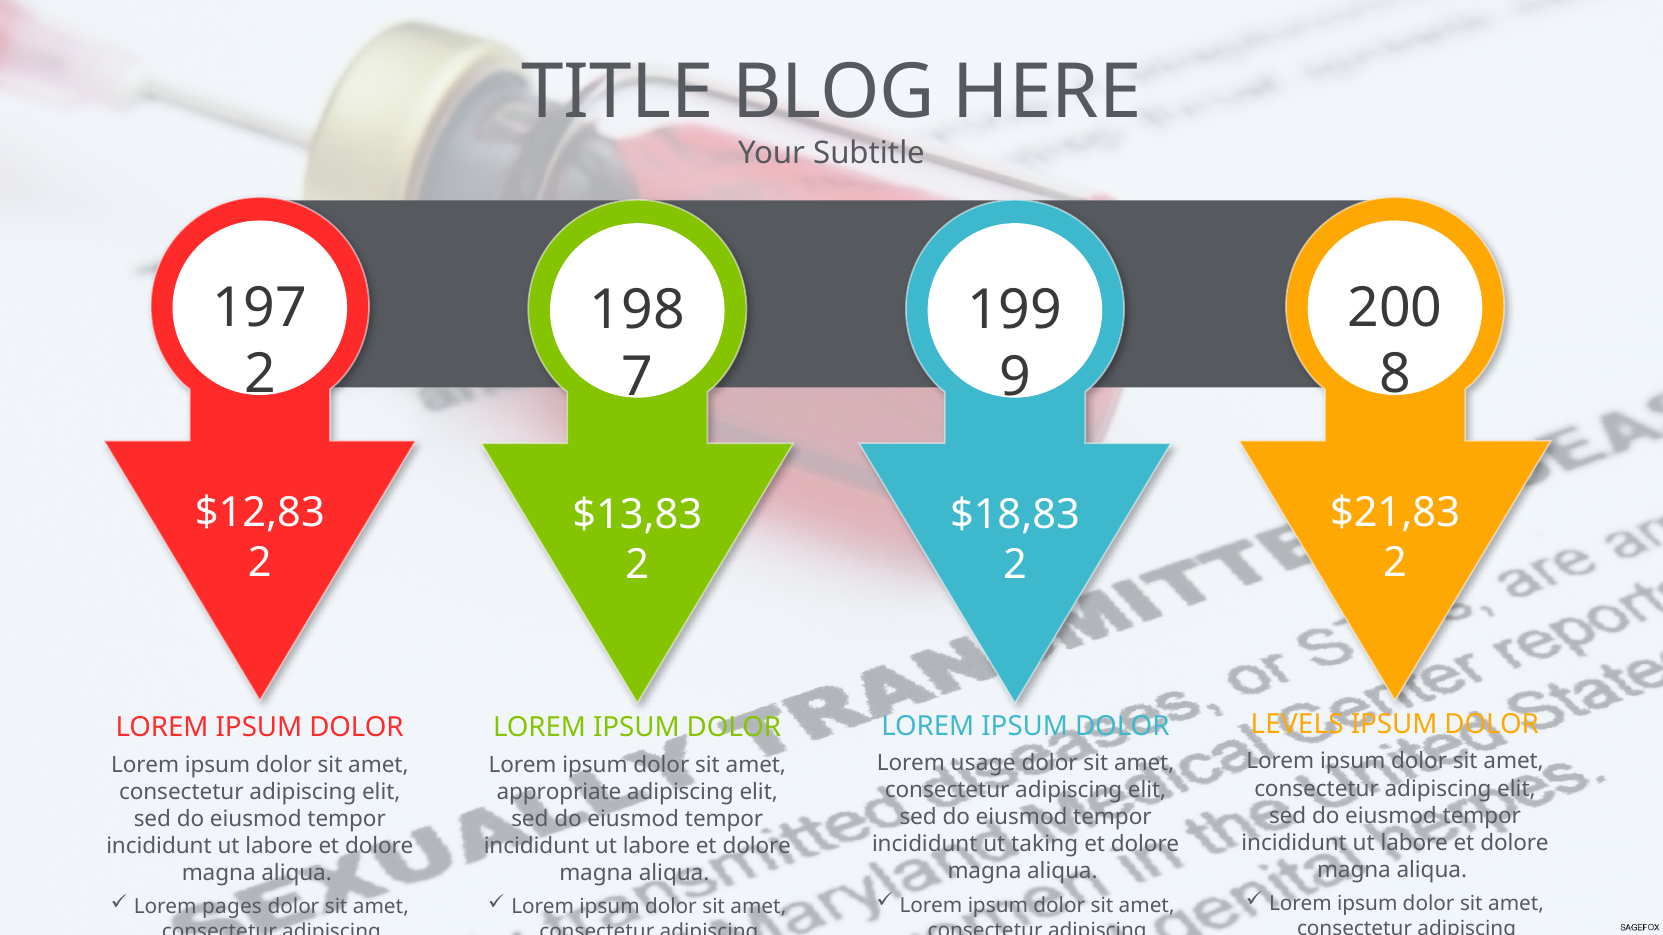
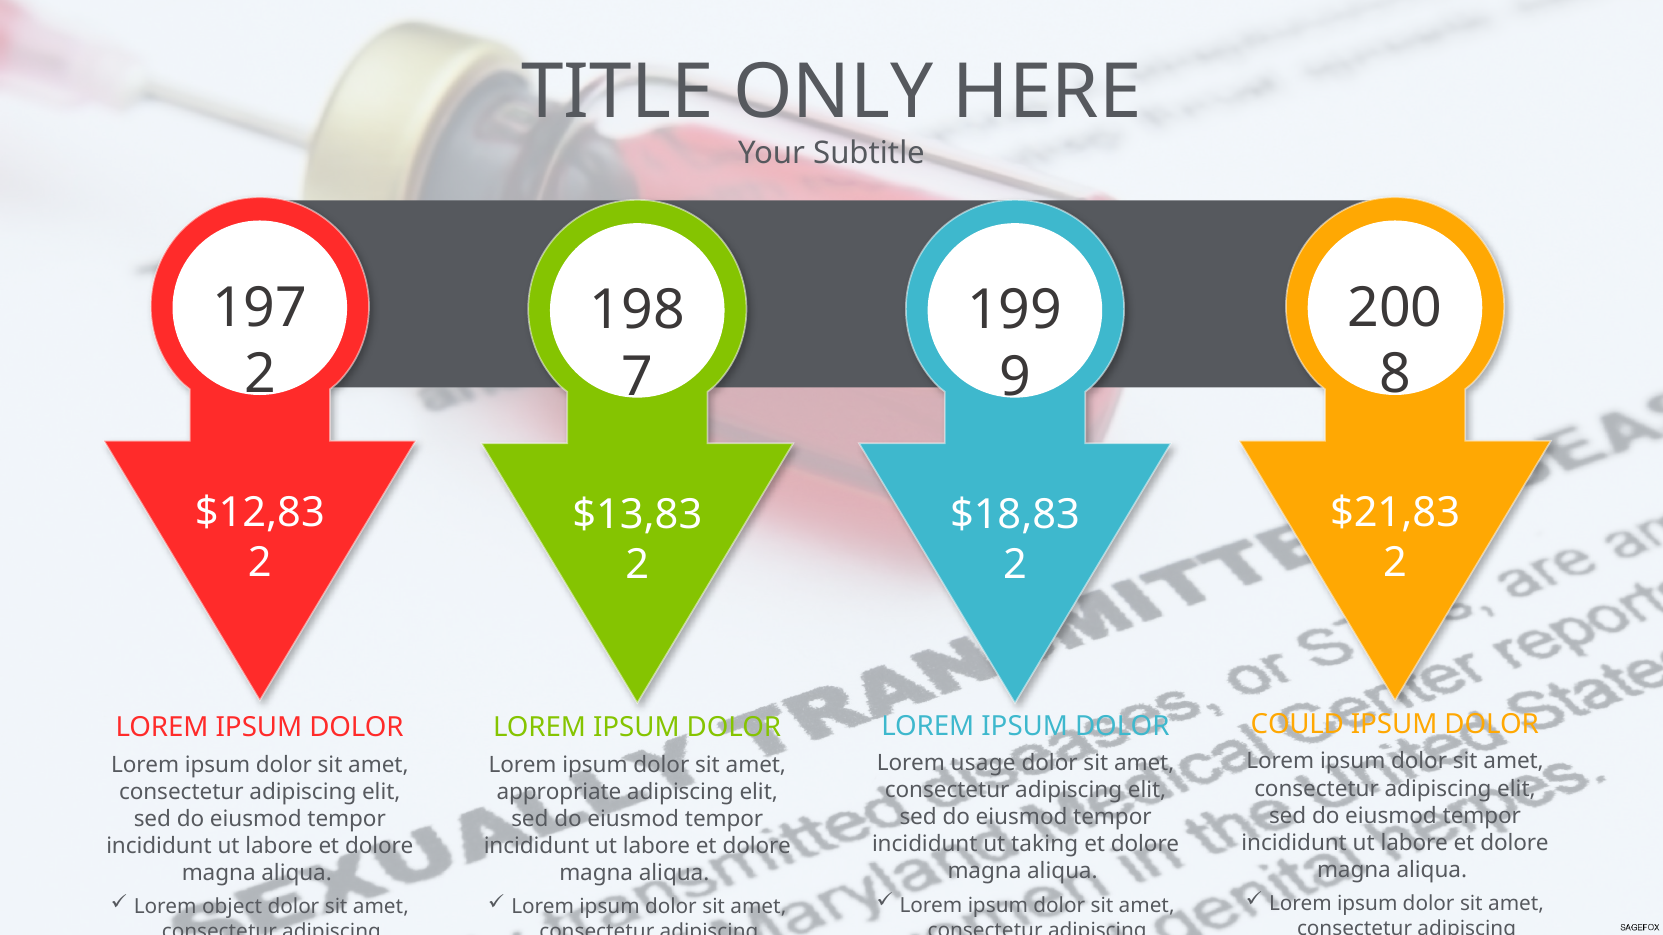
BLOG: BLOG -> ONLY
LEVELS: LEVELS -> COULD
pages: pages -> object
